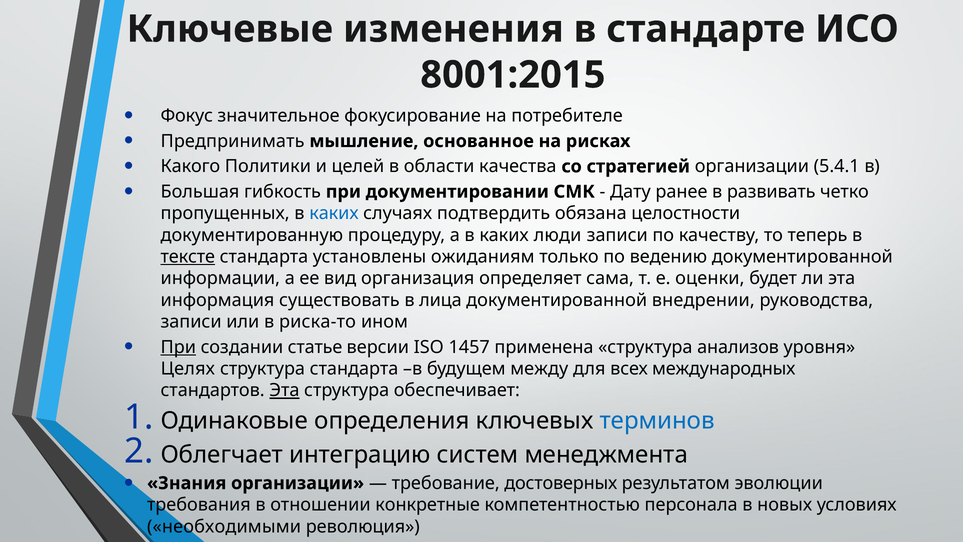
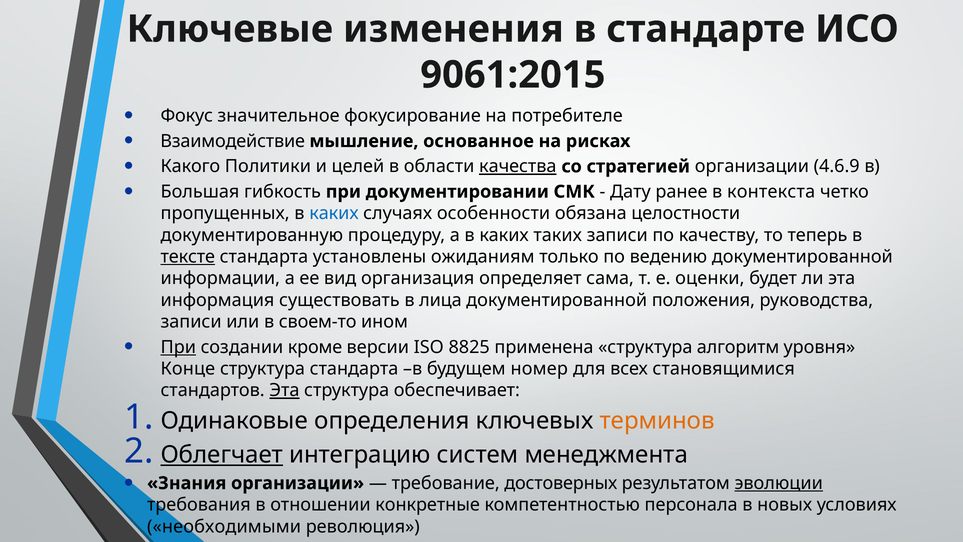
8001:2015: 8001:2015 -> 9061:2015
Предпринимать: Предпринимать -> Взаимодействие
качества underline: none -> present
5.4.1: 5.4.1 -> 4.6.9
развивать: развивать -> контекста
подтвердить: подтвердить -> особенности
люди: люди -> таких
внедрении: внедрении -> положения
риска-то: риска-то -> своем-то
статье: статье -> кроме
1457: 1457 -> 8825
анализов: анализов -> алгоритм
Целях: Целях -> Конце
между: между -> номер
международных: международных -> становящимися
терминов colour: blue -> orange
Облегчает underline: none -> present
эволюции underline: none -> present
